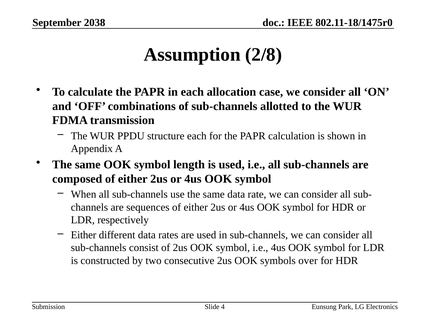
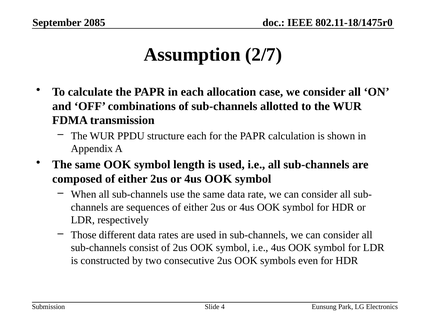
2038: 2038 -> 2085
2/8: 2/8 -> 2/7
Either at (84, 235): Either -> Those
over: over -> even
